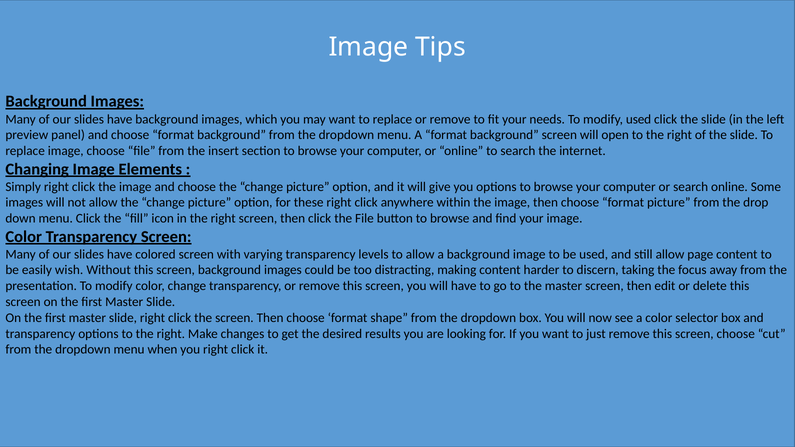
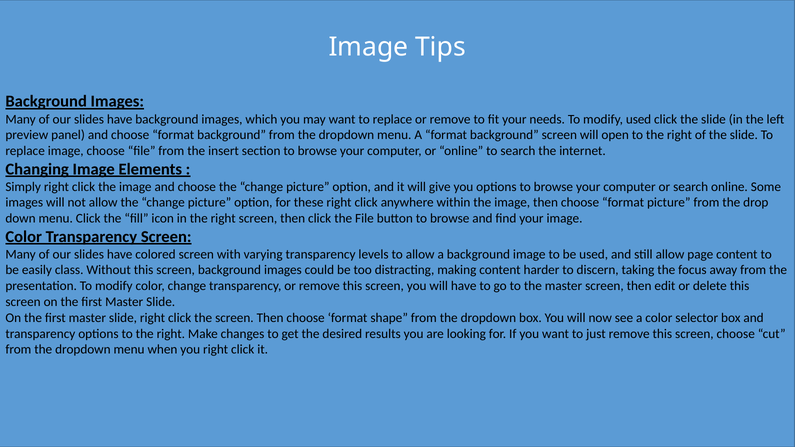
wish: wish -> class
